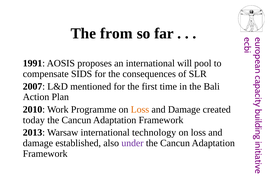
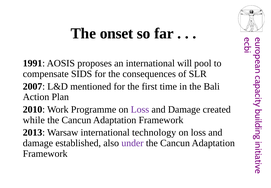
from: from -> onset
Loss at (140, 109) colour: orange -> purple
today: today -> while
